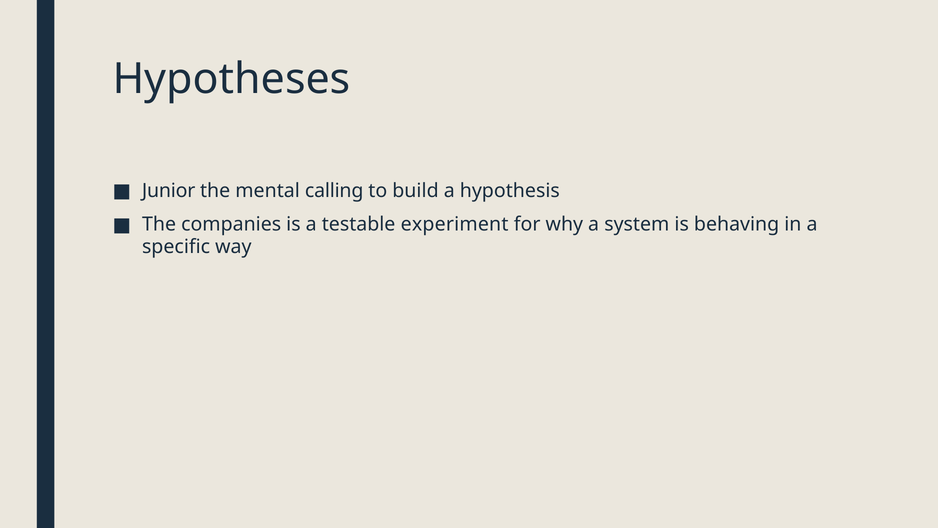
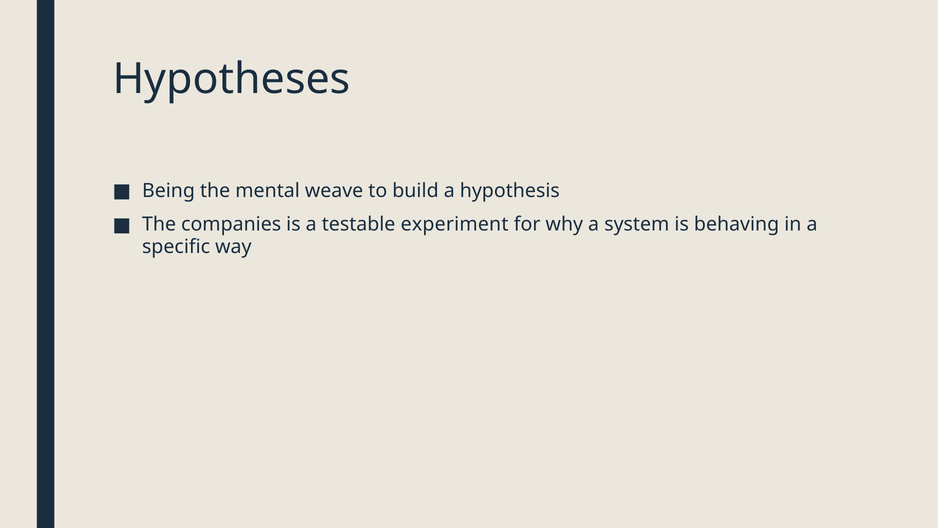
Junior: Junior -> Being
calling: calling -> weave
